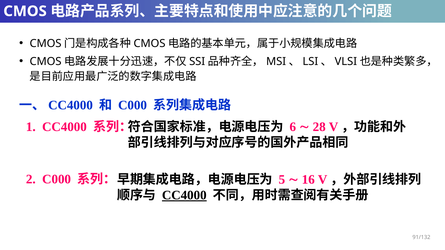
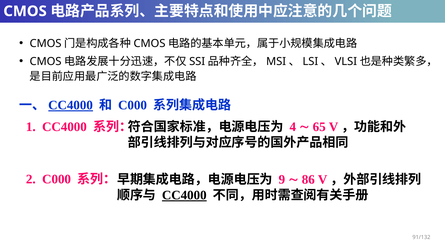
CC4000 at (71, 105) underline: none -> present
6: 6 -> 4
28: 28 -> 65
5: 5 -> 9
16: 16 -> 86
